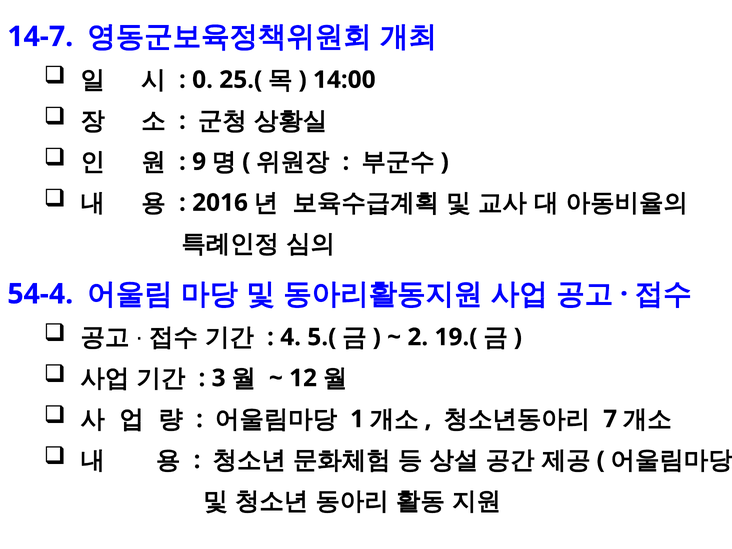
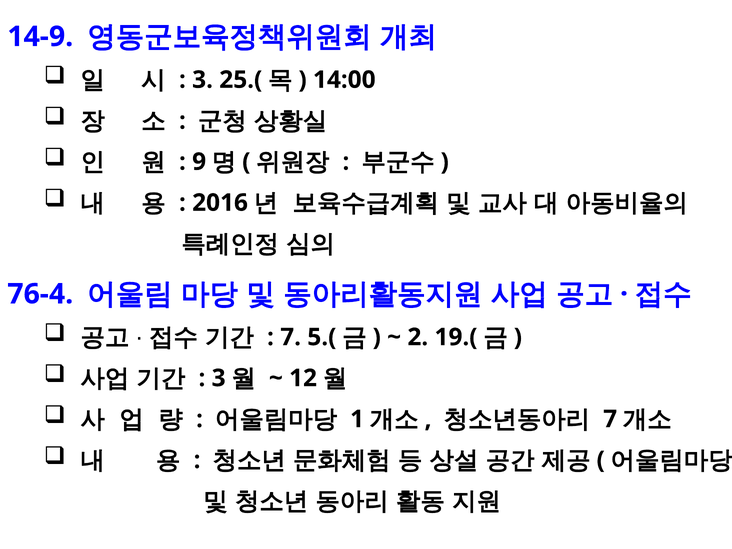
14-7: 14-7 -> 14-9
0 at (203, 80): 0 -> 3
54-4: 54-4 -> 76-4
4 at (291, 337): 4 -> 7
